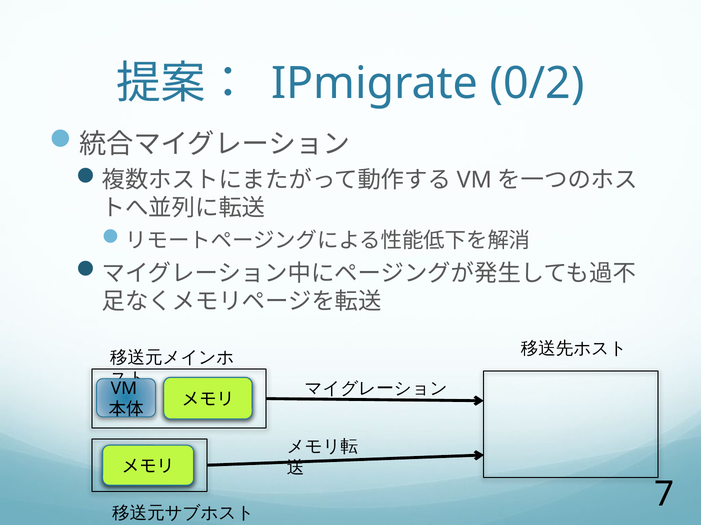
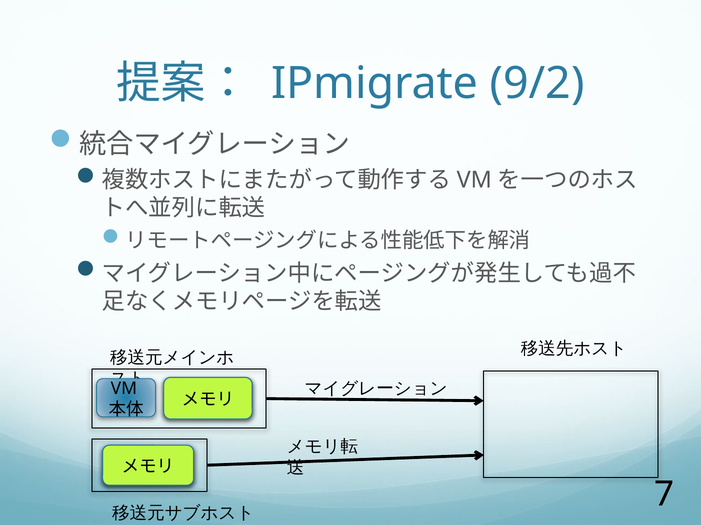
0/2: 0/2 -> 9/2
